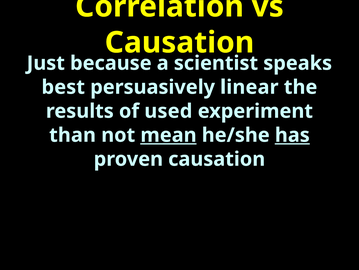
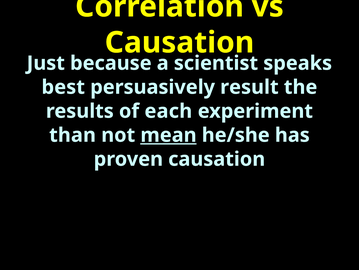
linear: linear -> result
used: used -> each
has underline: present -> none
